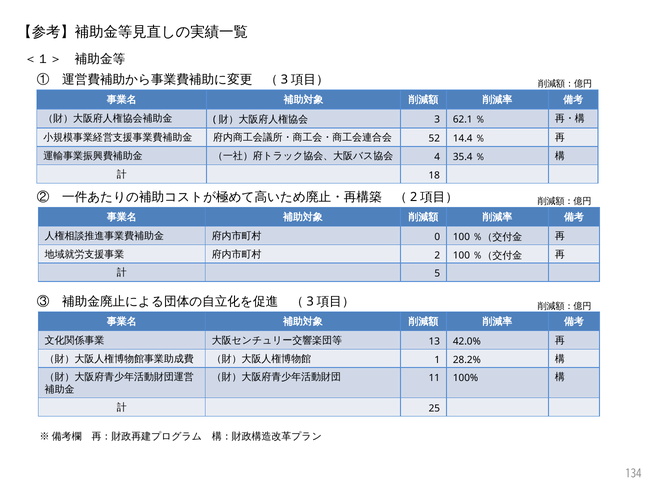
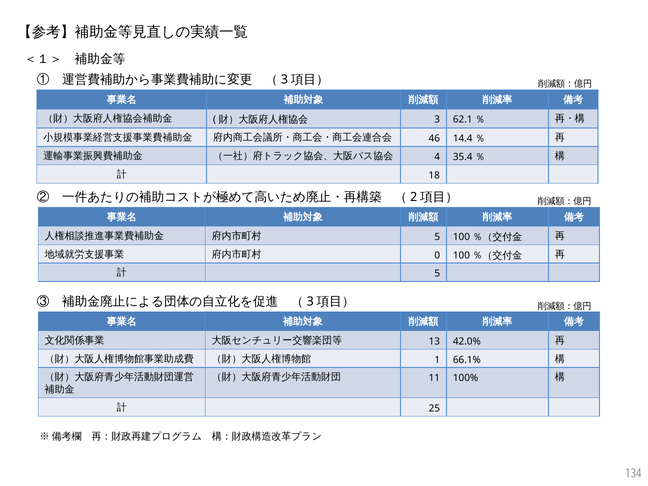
52: 52 -> 46
0 at (437, 237): 0 -> 5
2: 2 -> 0
28.2%: 28.2% -> 66.1%
